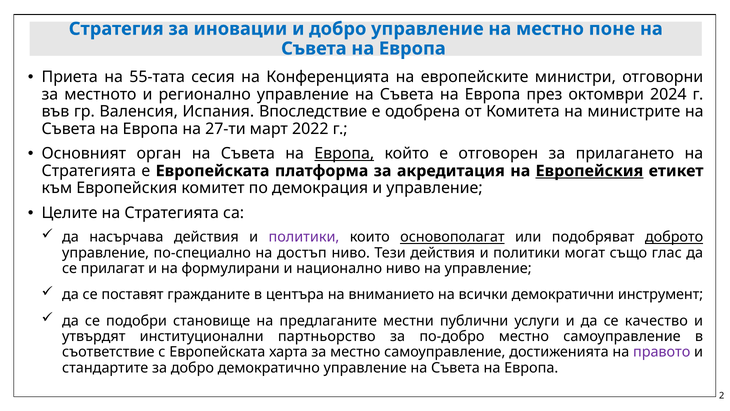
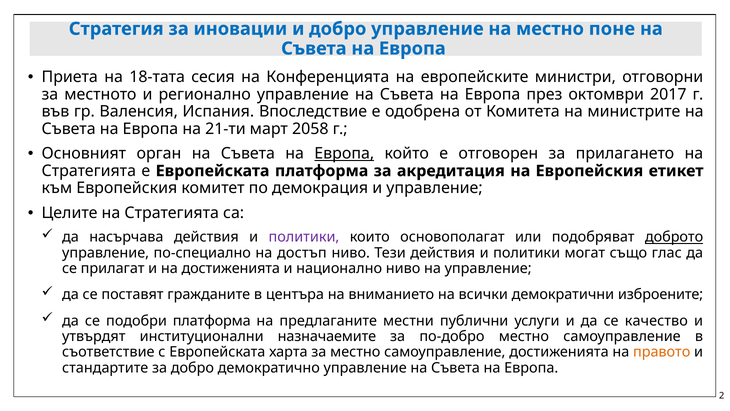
55-тата: 55-тата -> 18-тата
2024: 2024 -> 2017
27-ти: 27-ти -> 21-ти
2022: 2022 -> 2058
Европейския at (589, 171) underline: present -> none
основополагат underline: present -> none
на формулирани: формулирани -> достиженията
инструмент: инструмент -> изброените
подобри становище: становище -> платформа
партньорство: партньорство -> назначаемите
правото colour: purple -> orange
